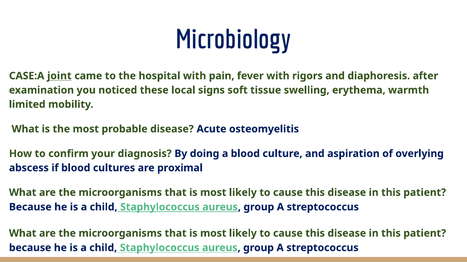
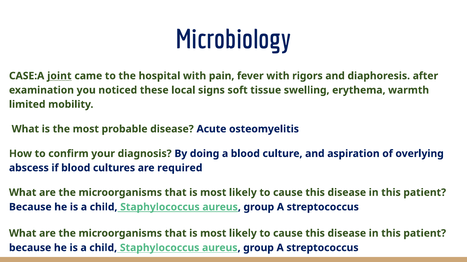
proximal: proximal -> required
